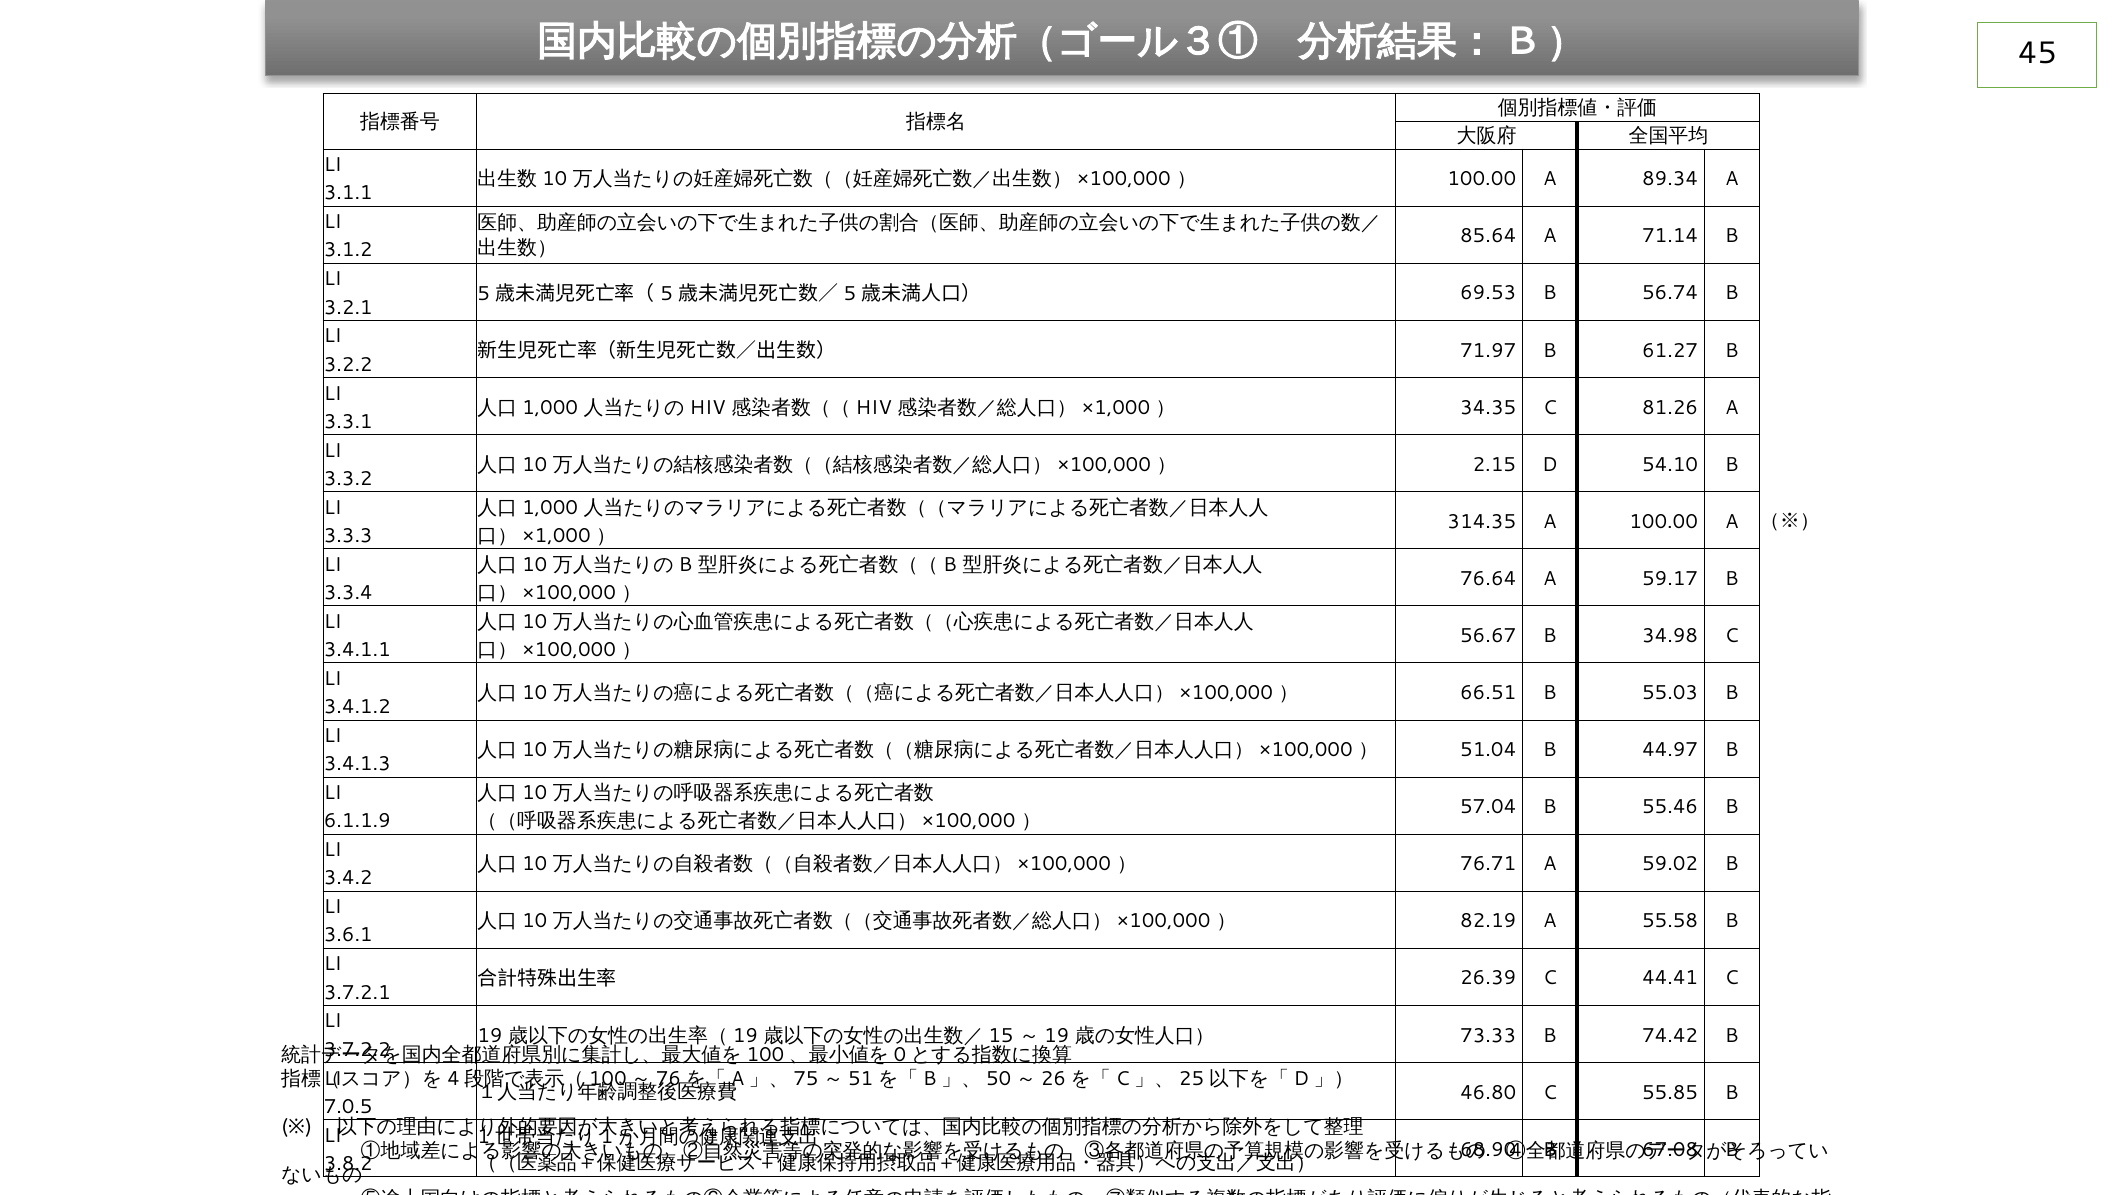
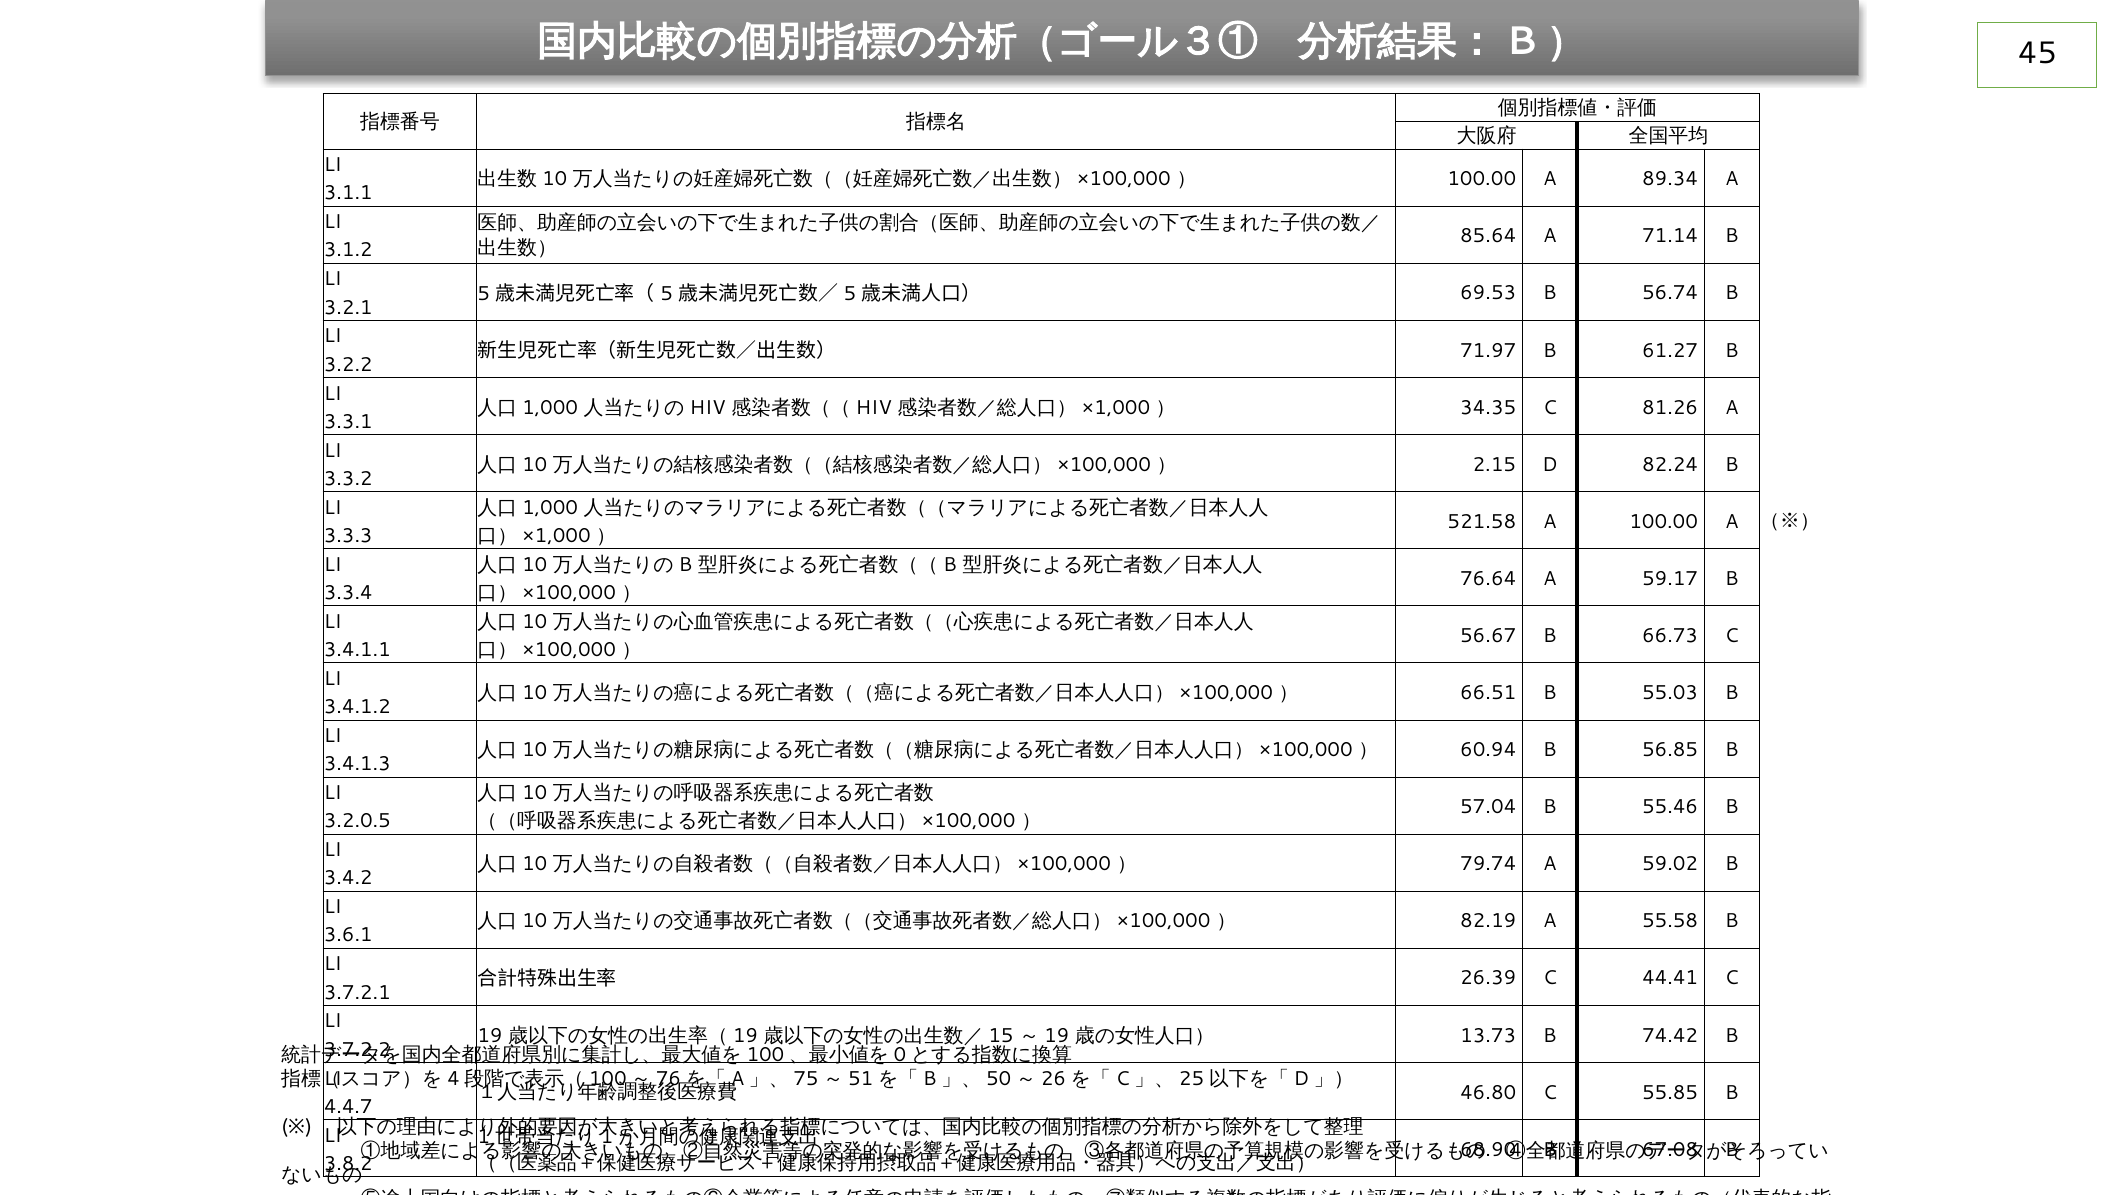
54.10: 54.10 -> 82.24
314.35: 314.35 -> 521.58
34.98: 34.98 -> 66.73
51.04: 51.04 -> 60.94
44.97: 44.97 -> 56.85
6.1.1.9: 6.1.1.9 -> 3.2.0.5
76.71: 76.71 -> 79.74
73.33: 73.33 -> 13.73
7.0.5: 7.0.5 -> 4.4.7
